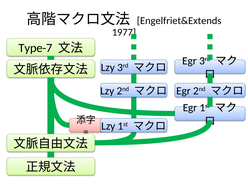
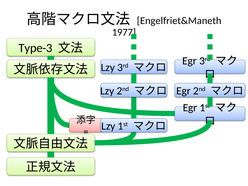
Engelfriet&Extends: Engelfriet&Extends -> Engelfriet&Maneth
Type-7: Type-7 -> Type-3
